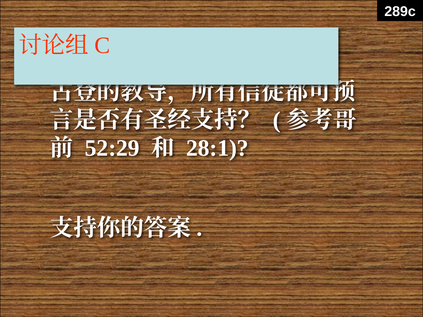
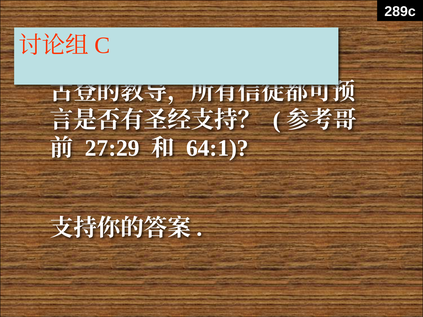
52:29: 52:29 -> 27:29
28:1: 28:1 -> 64:1
